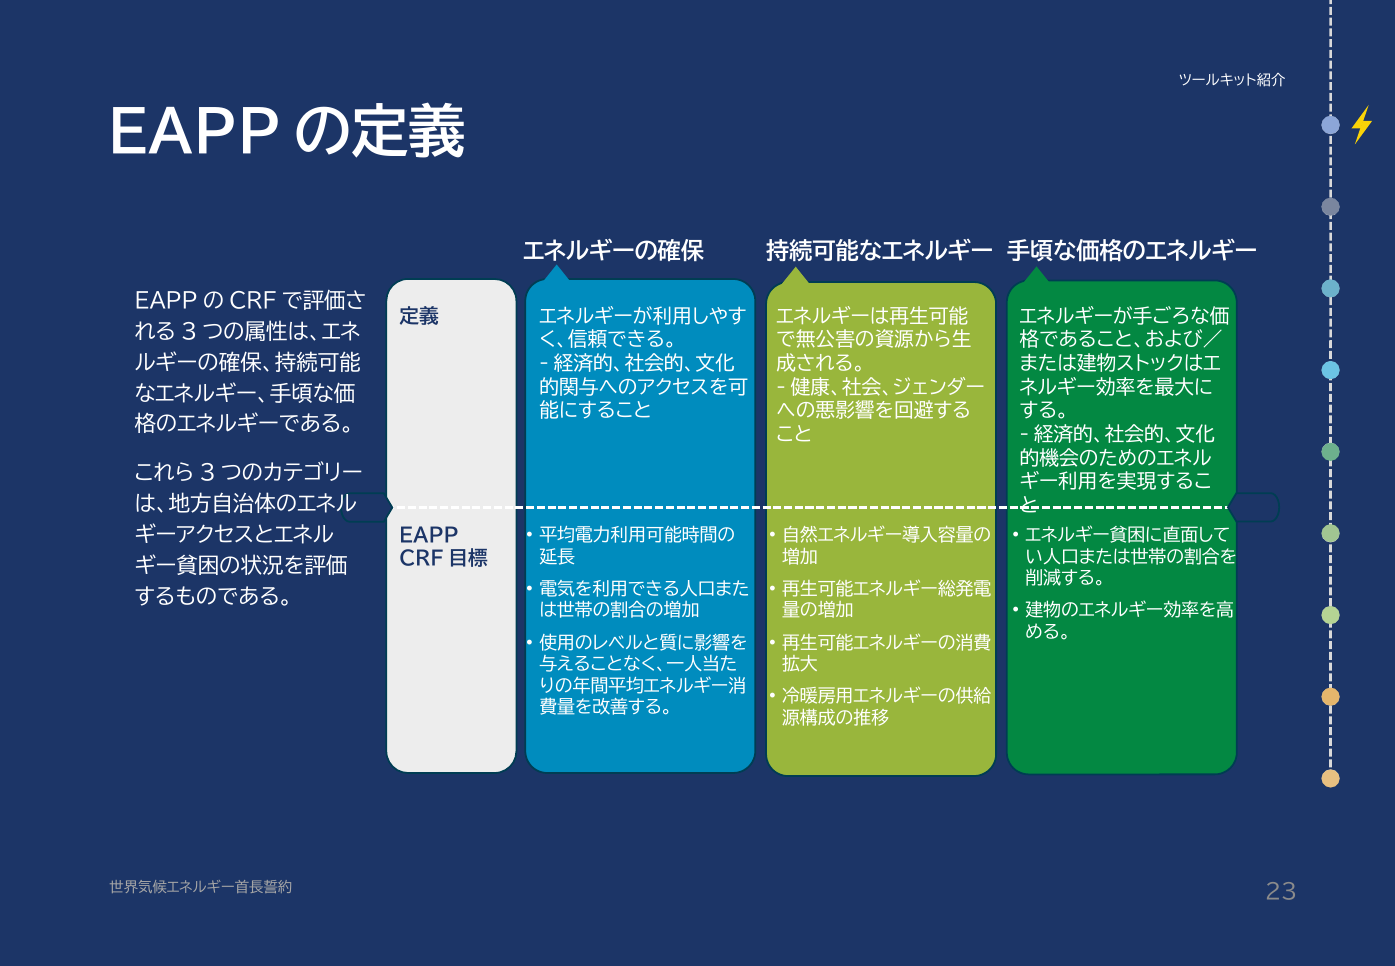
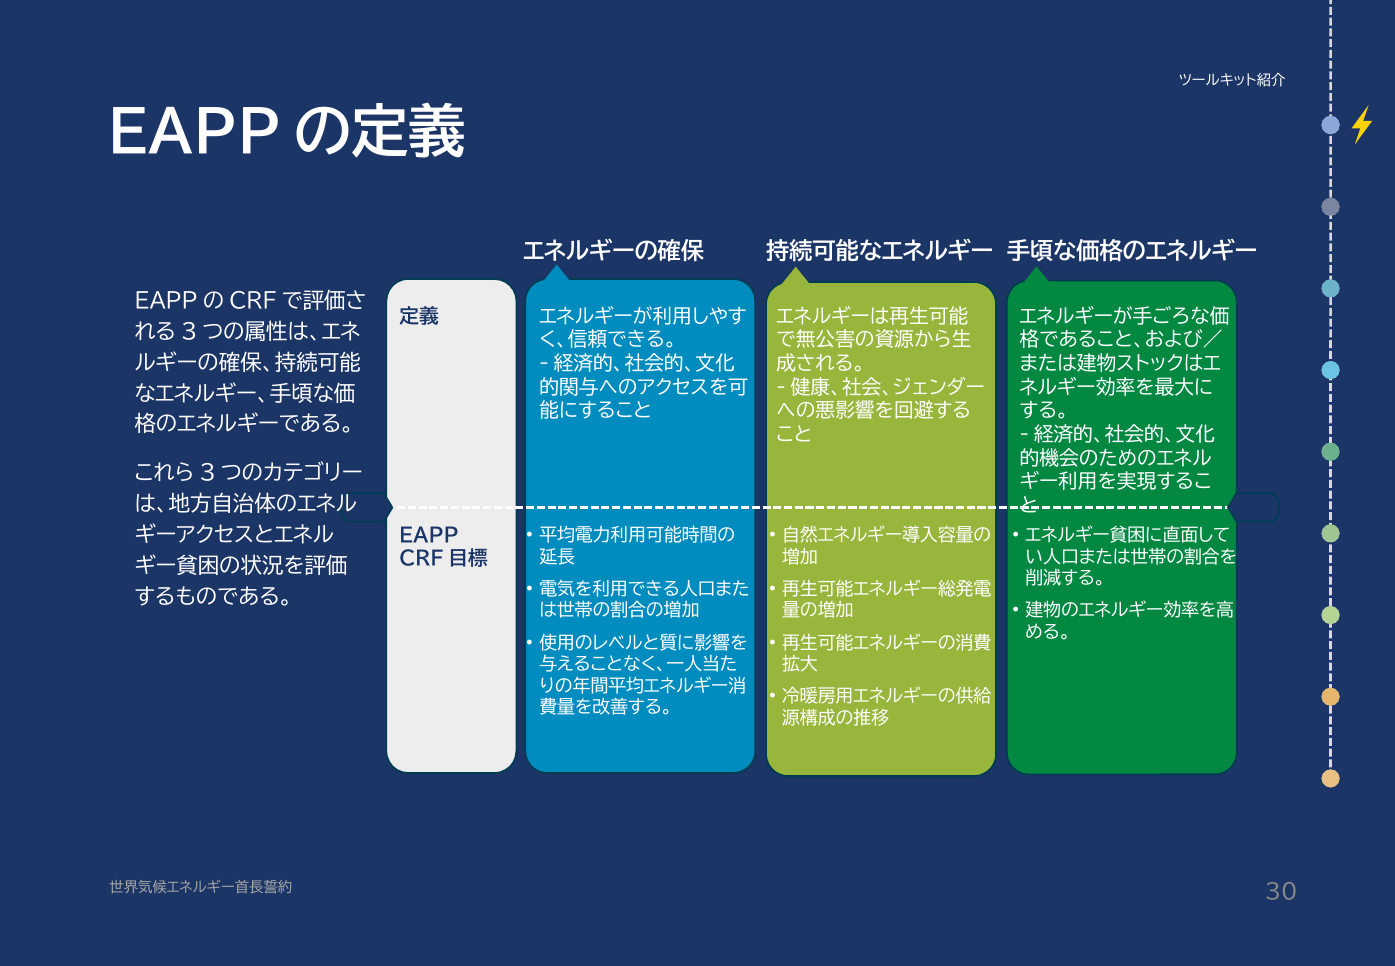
23: 23 -> 30
